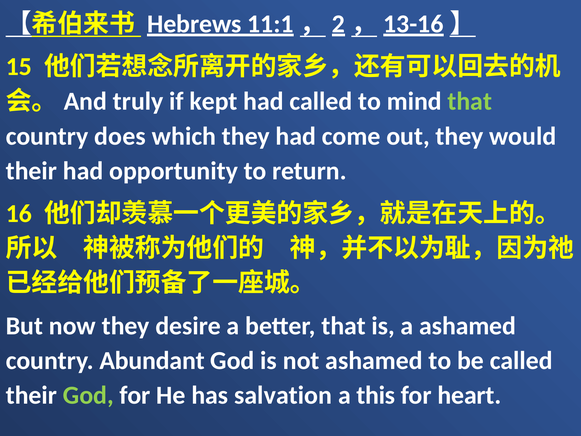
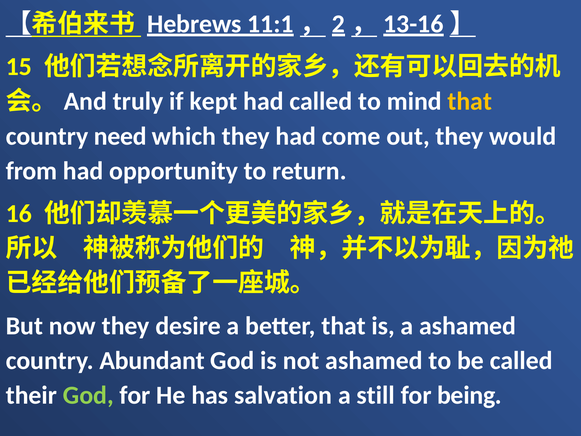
that at (470, 101) colour: light green -> yellow
does: does -> need
their at (31, 171): their -> from
this: this -> still
heart: heart -> being
